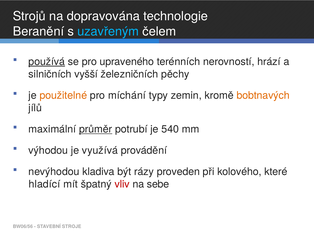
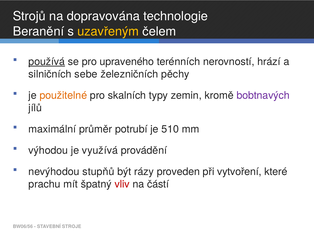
uzavřeným colour: light blue -> yellow
vyšší: vyšší -> sebe
míchání: míchání -> skalních
bobtnavých colour: orange -> purple
průměr underline: present -> none
540: 540 -> 510
kladiva: kladiva -> stupňů
kolového: kolového -> vytvoření
hladící: hladící -> prachu
sebe: sebe -> částí
